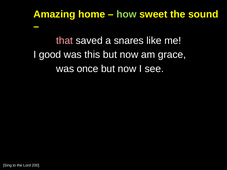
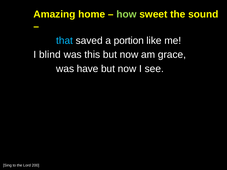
that colour: pink -> light blue
snares: snares -> portion
good: good -> blind
once: once -> have
